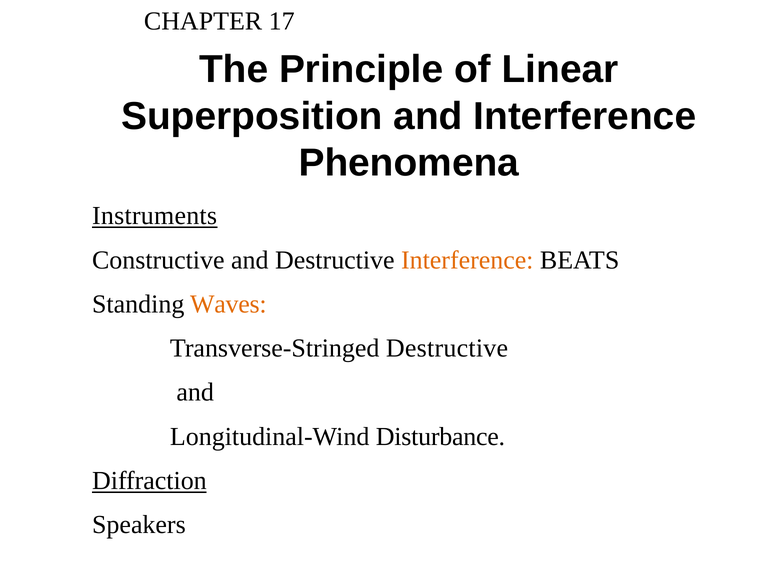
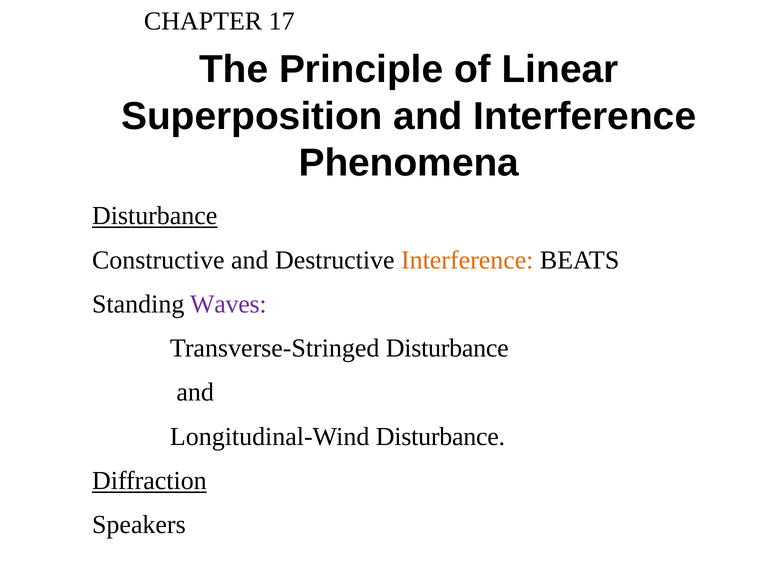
Instruments at (155, 216): Instruments -> Disturbance
Waves colour: orange -> purple
Transverse-Stringed Destructive: Destructive -> Disturbance
